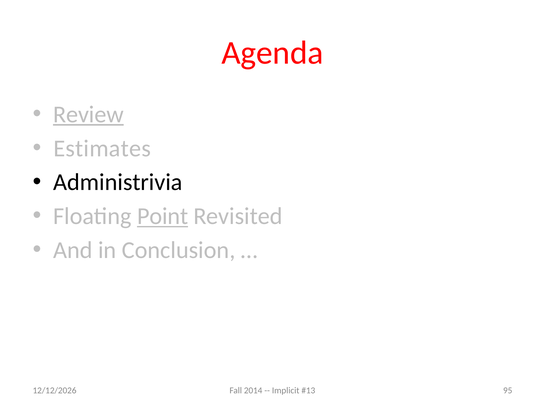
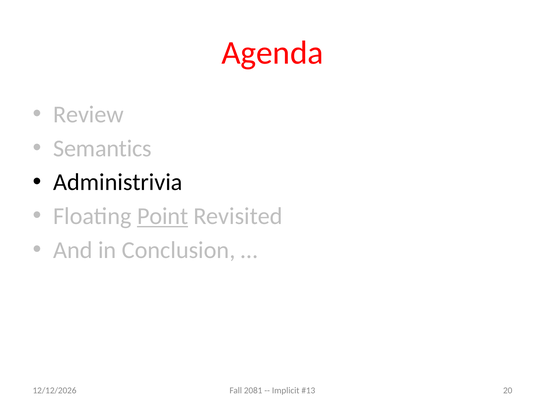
Review underline: present -> none
Estimates: Estimates -> Semantics
2014: 2014 -> 2081
95: 95 -> 20
